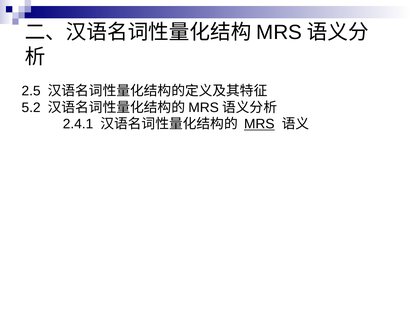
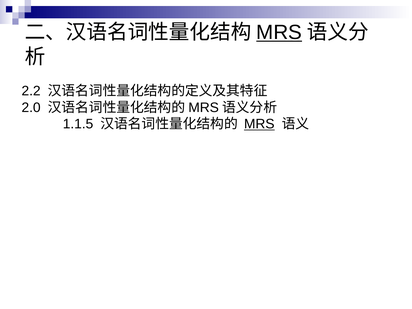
MRS at (279, 32) underline: none -> present
2.5: 2.5 -> 2.2
5.2: 5.2 -> 2.0
2.4.1: 2.4.1 -> 1.1.5
